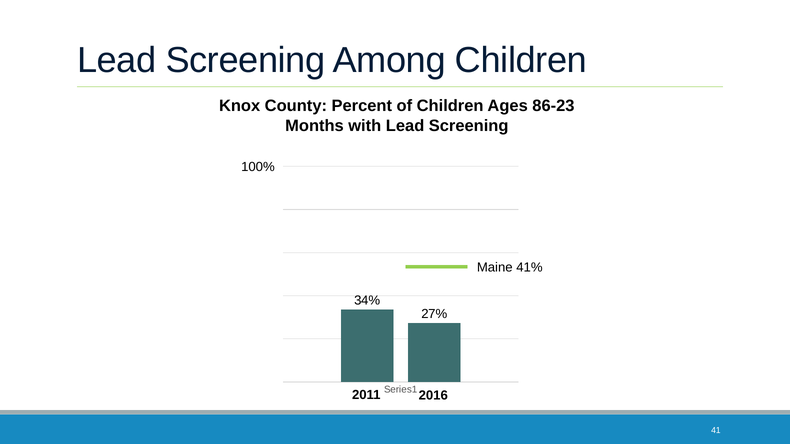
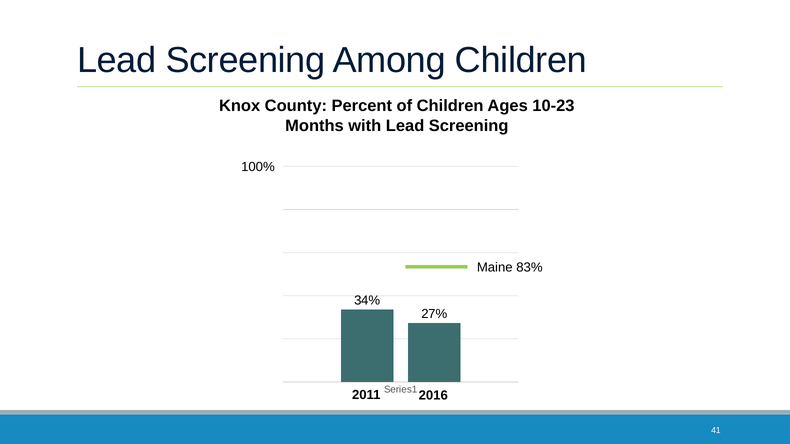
86-23: 86-23 -> 10-23
41%: 41% -> 83%
